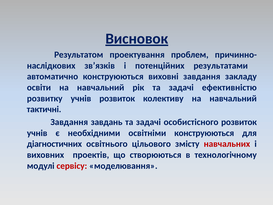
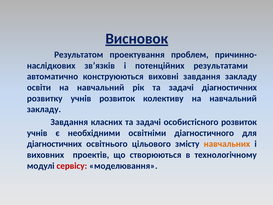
задачі ефективністю: ефективністю -> діагностичних
тактичні at (44, 109): тактичні -> закладу
завдань: завдань -> класних
освітніми конструюються: конструюються -> діагностичного
навчальних colour: red -> orange
